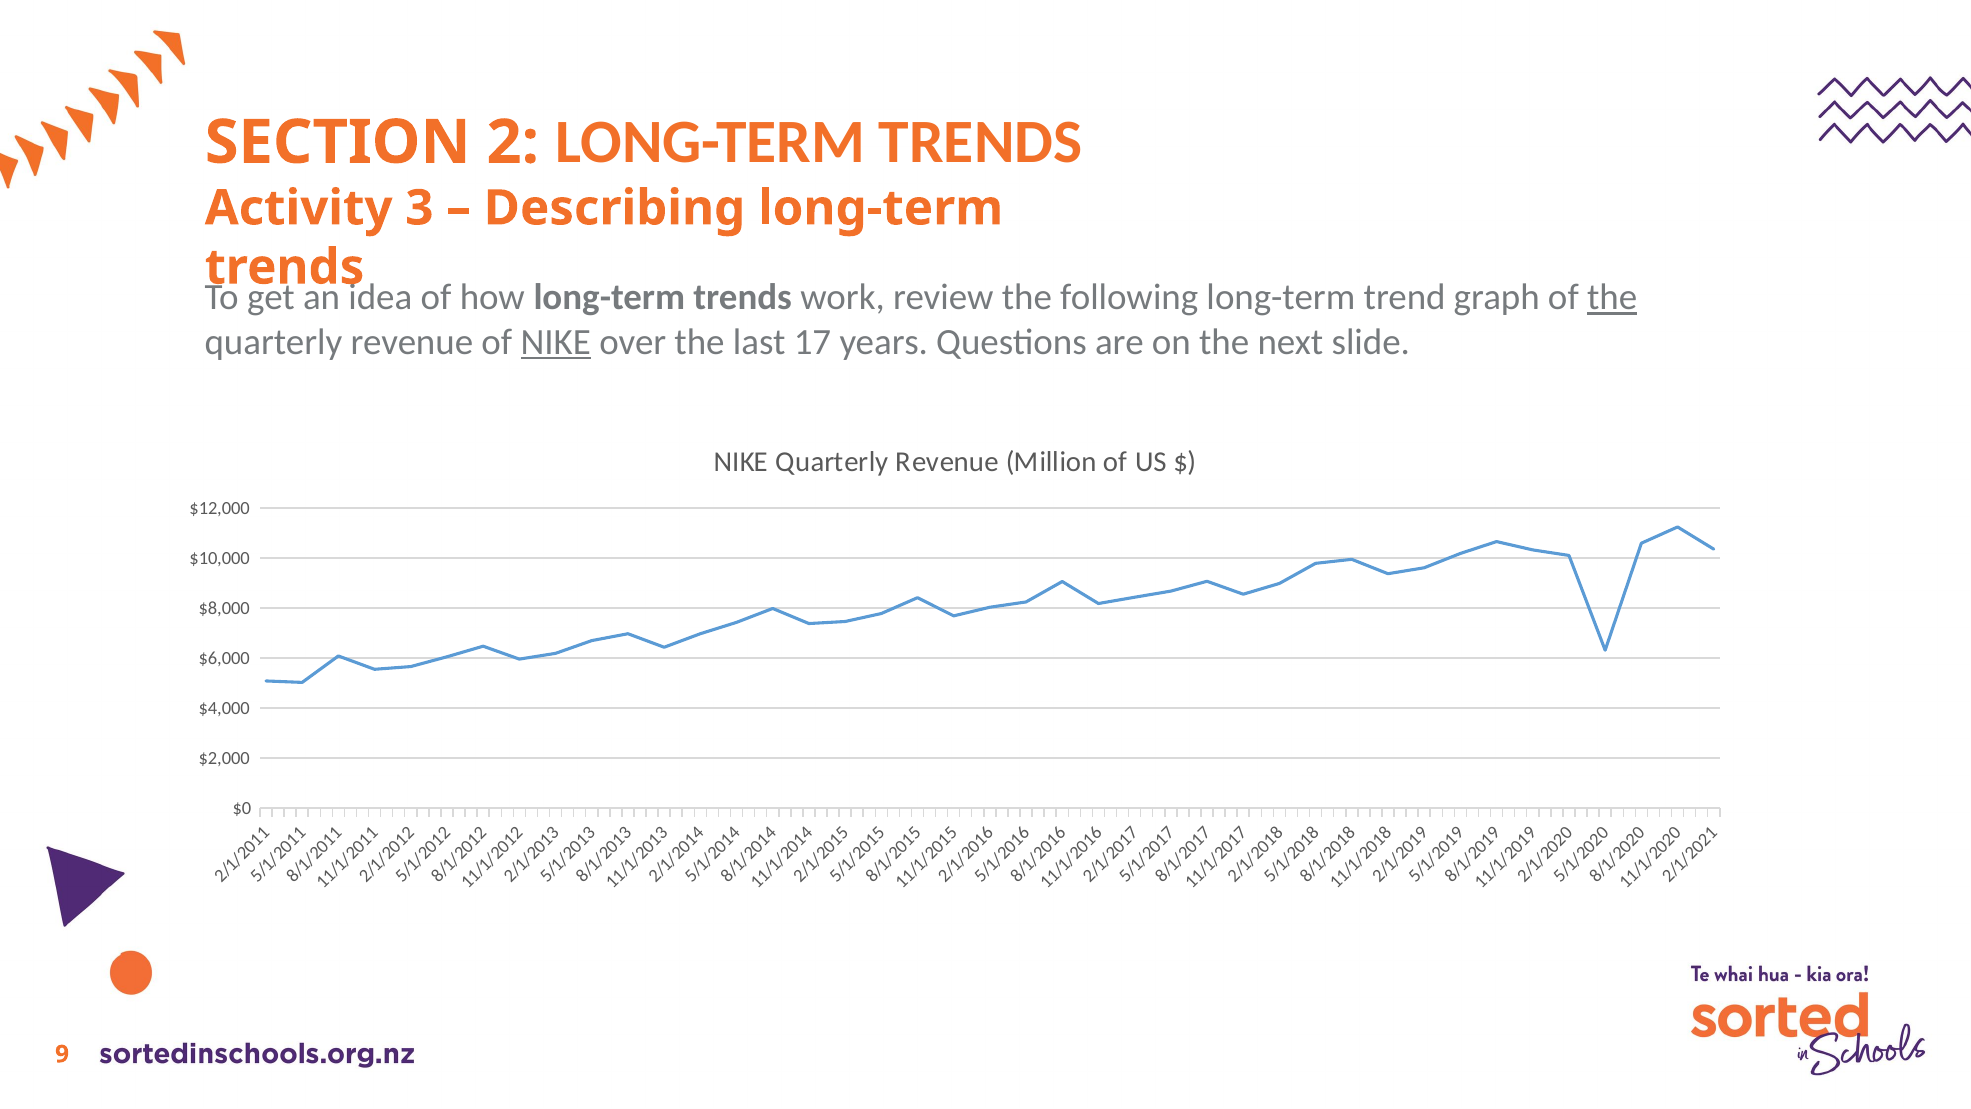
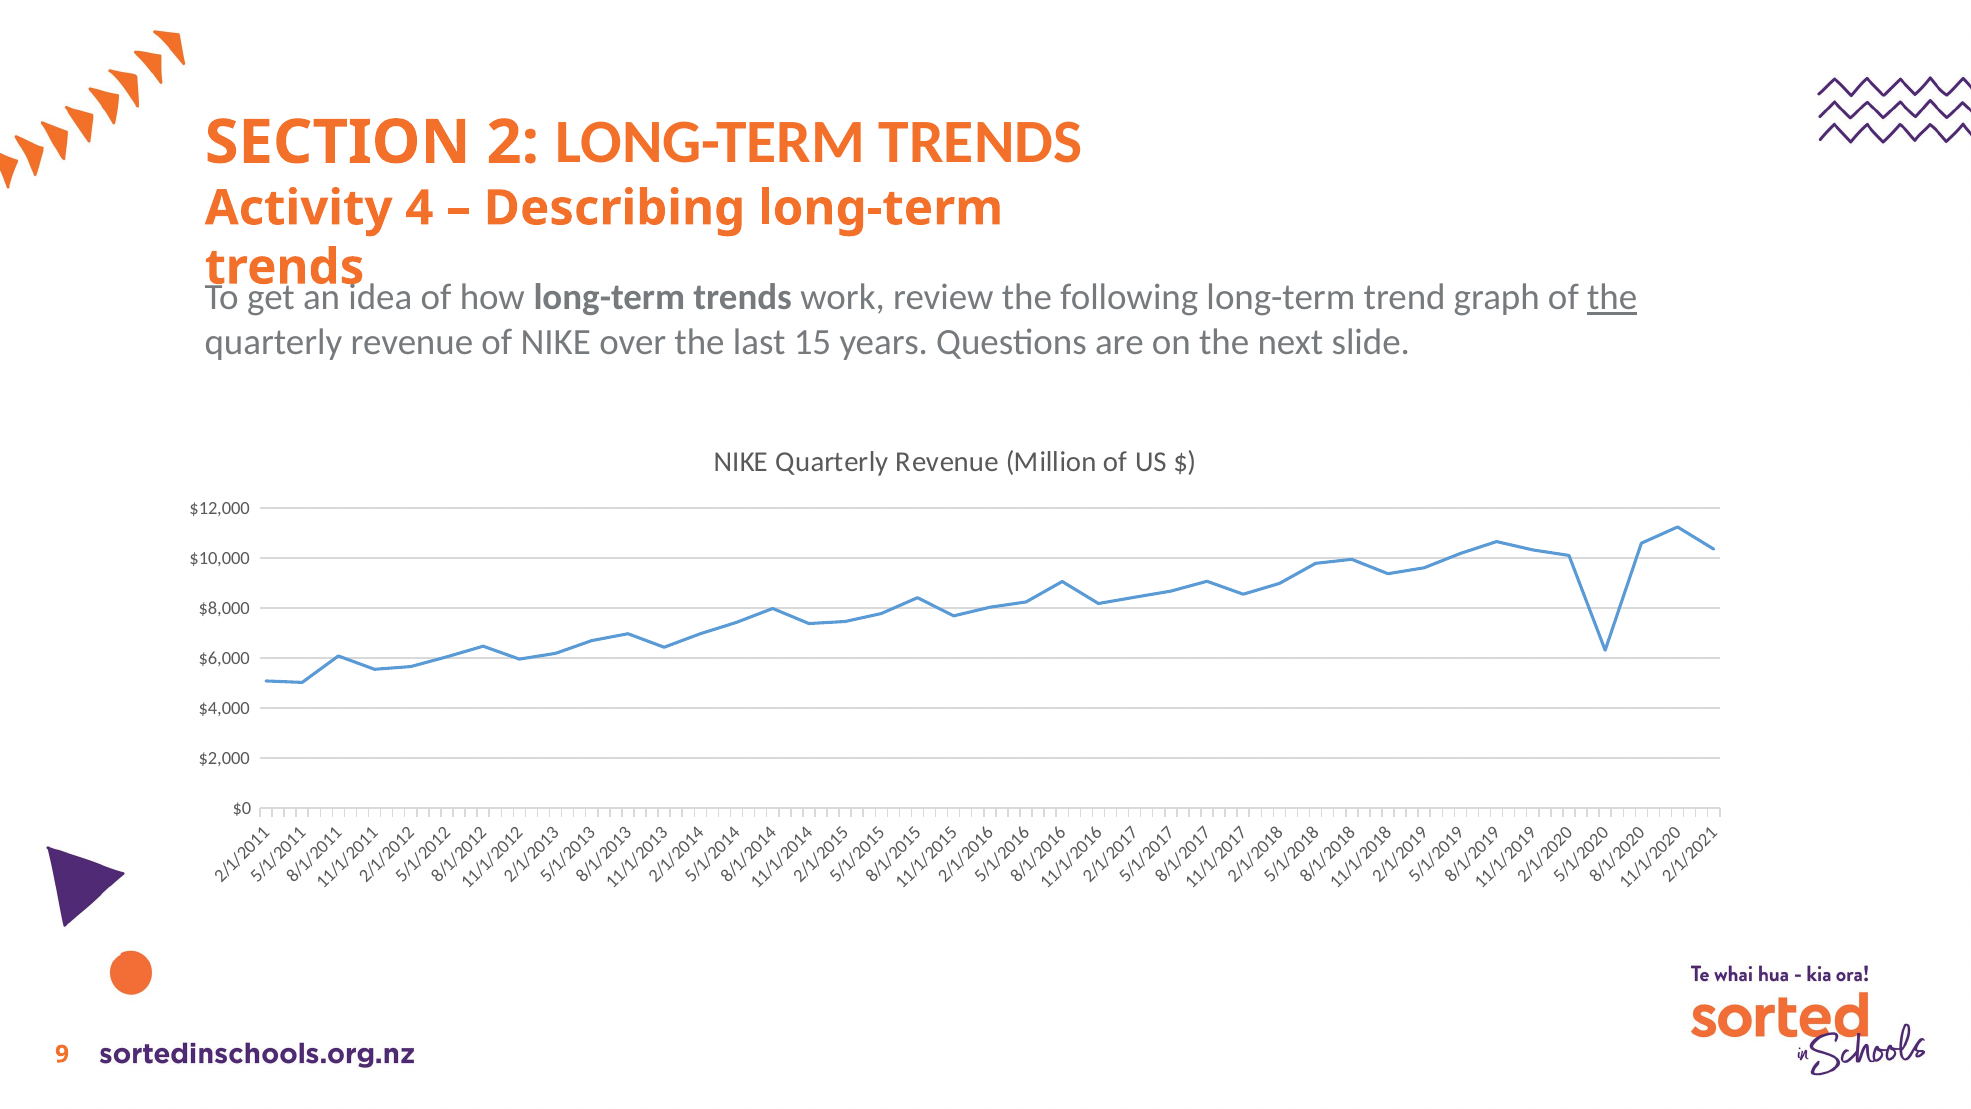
Activity 3: 3 -> 4
NIKE at (556, 342) underline: present -> none
17: 17 -> 15
